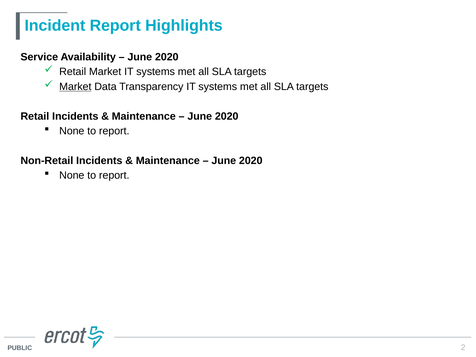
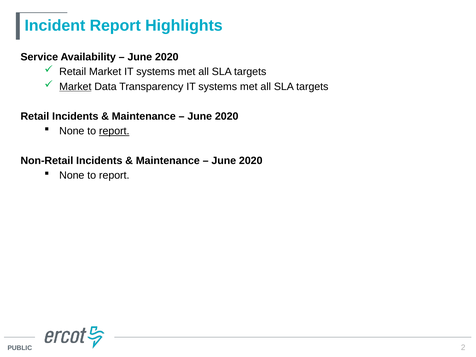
report at (114, 131) underline: none -> present
